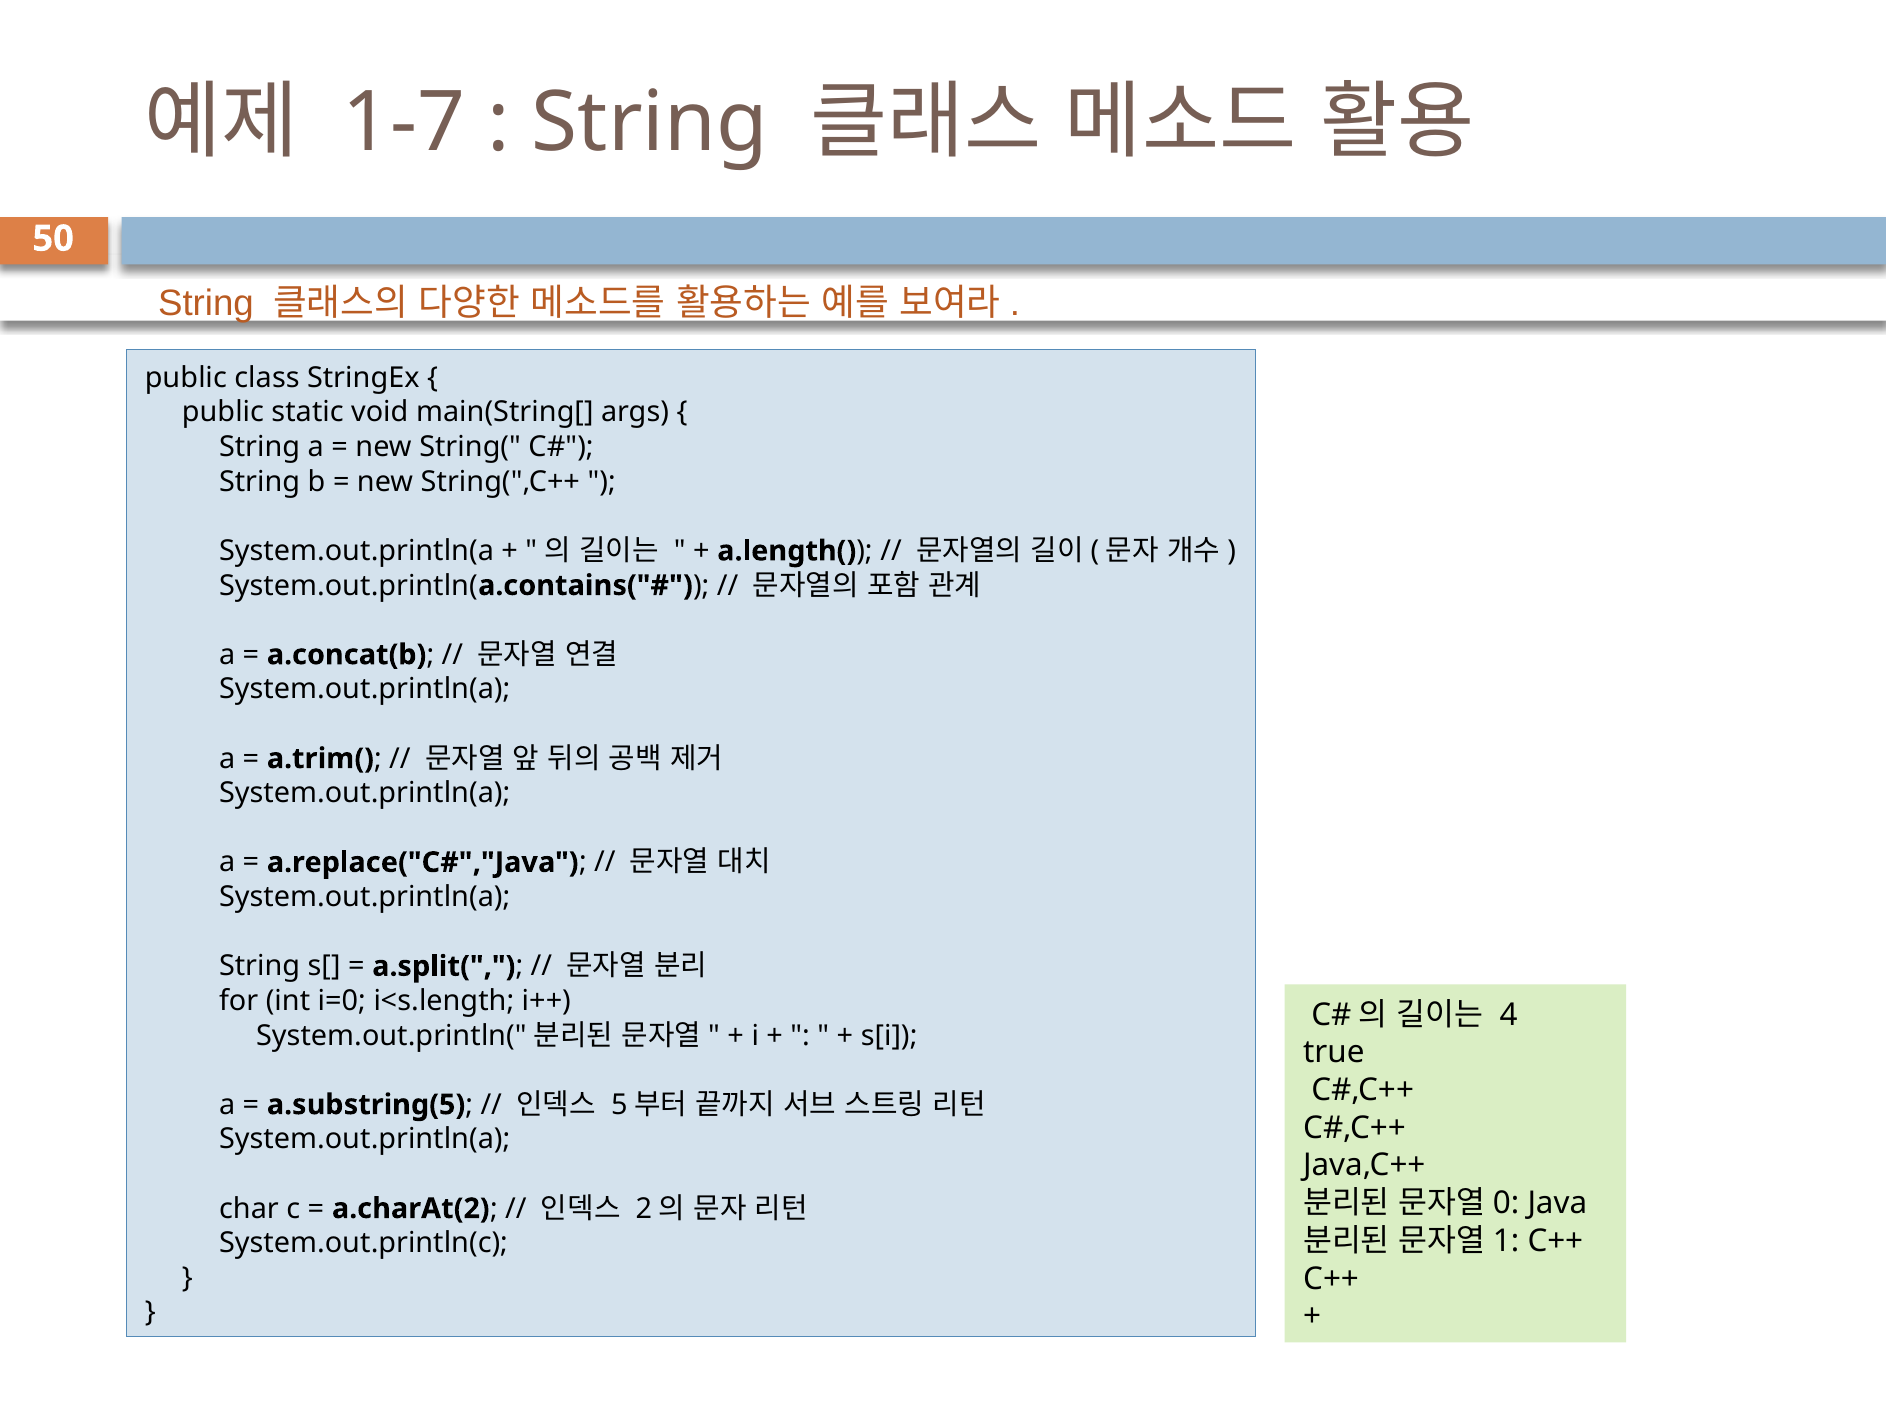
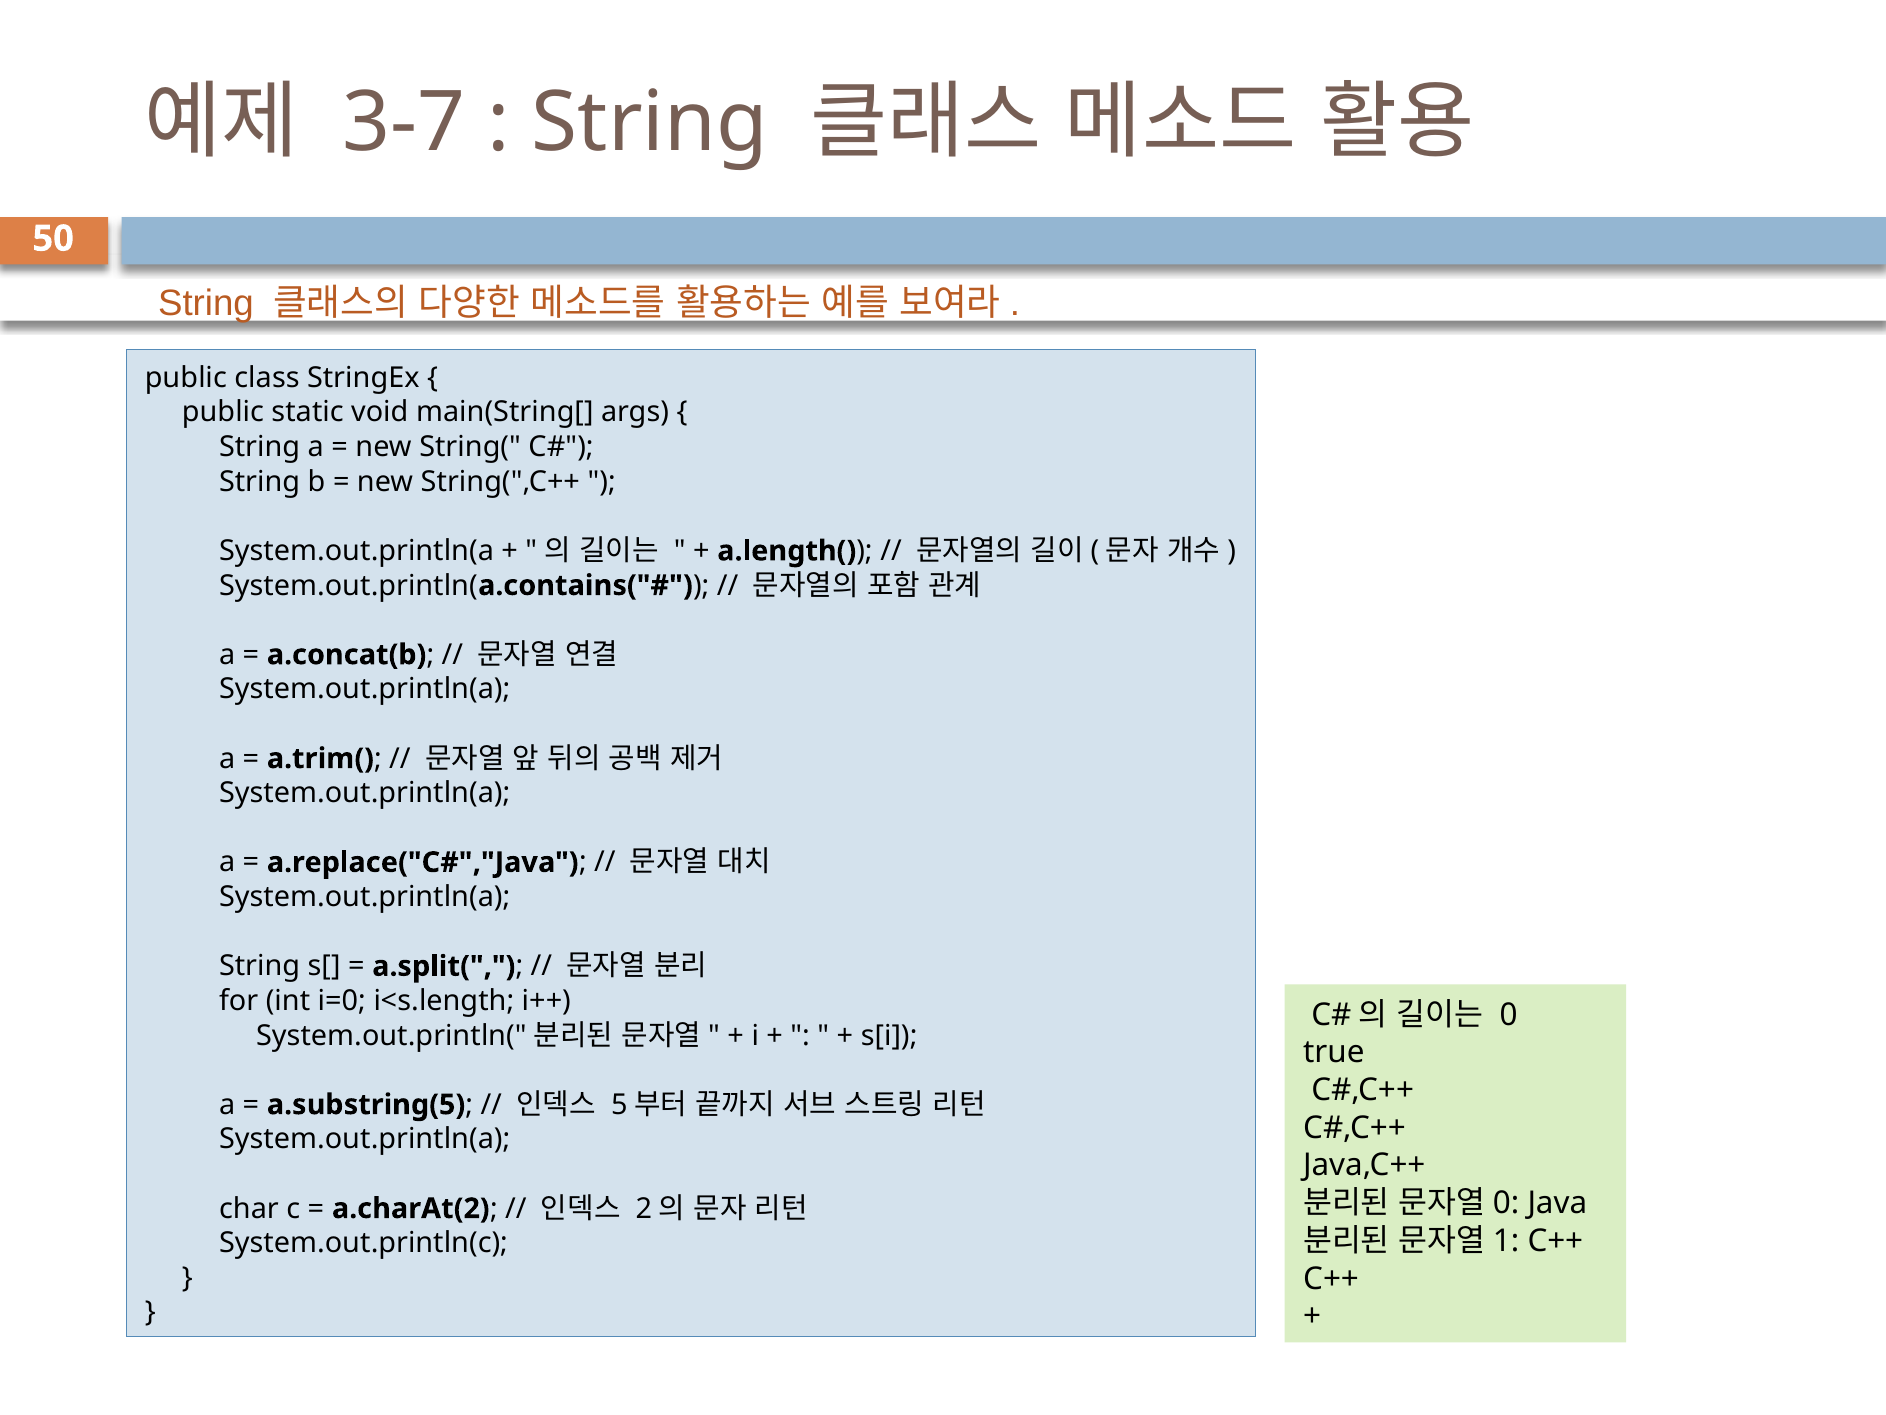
1-7: 1-7 -> 3-7
4: 4 -> 0
